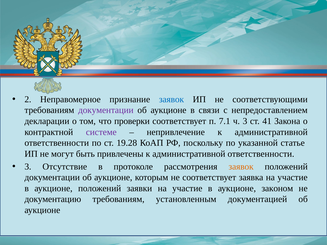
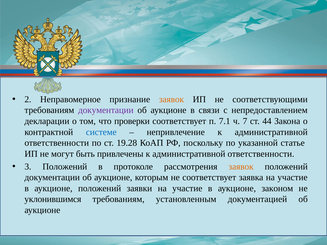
заявок at (171, 99) colour: blue -> orange
ч 3: 3 -> 7
41: 41 -> 44
системе colour: purple -> blue
3 Отсутствие: Отсутствие -> Положений
документацию: документацию -> уклонившимся
